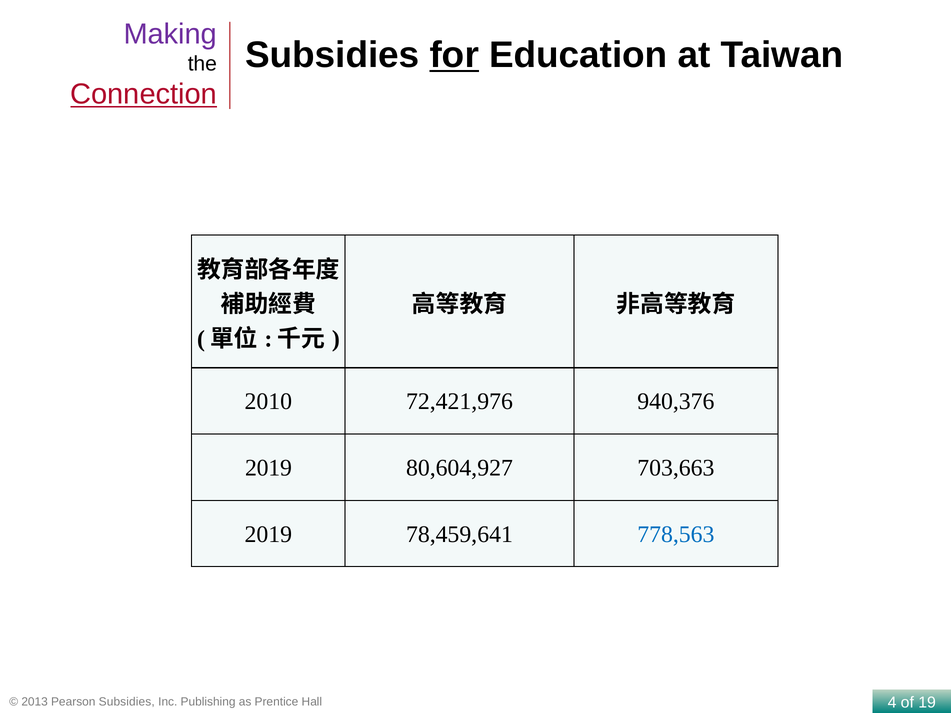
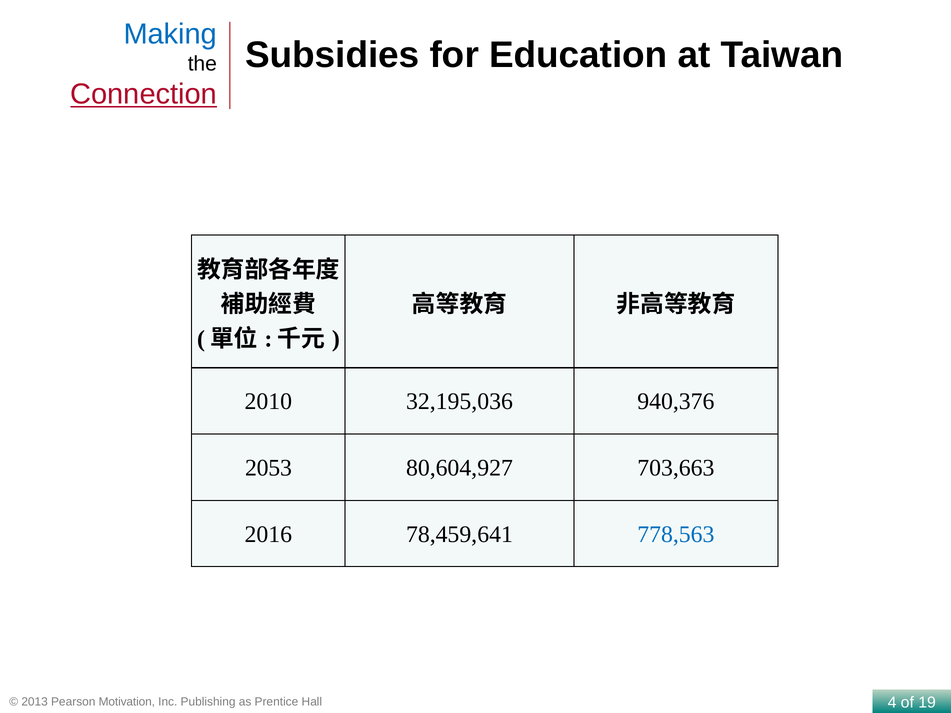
Making colour: purple -> blue
for underline: present -> none
72,421,976: 72,421,976 -> 32,195,036
2019 at (268, 468): 2019 -> 2053
2019 at (268, 534): 2019 -> 2016
Subsidies at (127, 702): Subsidies -> Motivation
